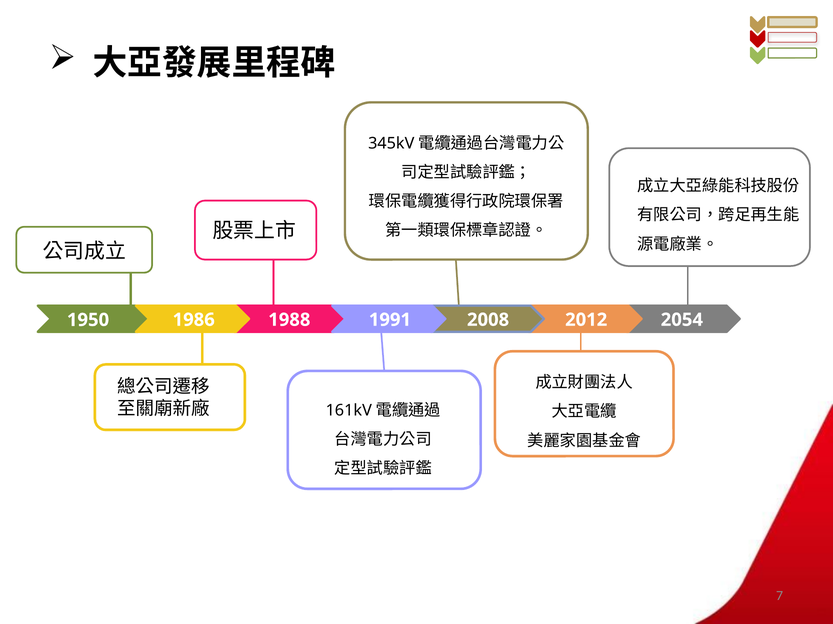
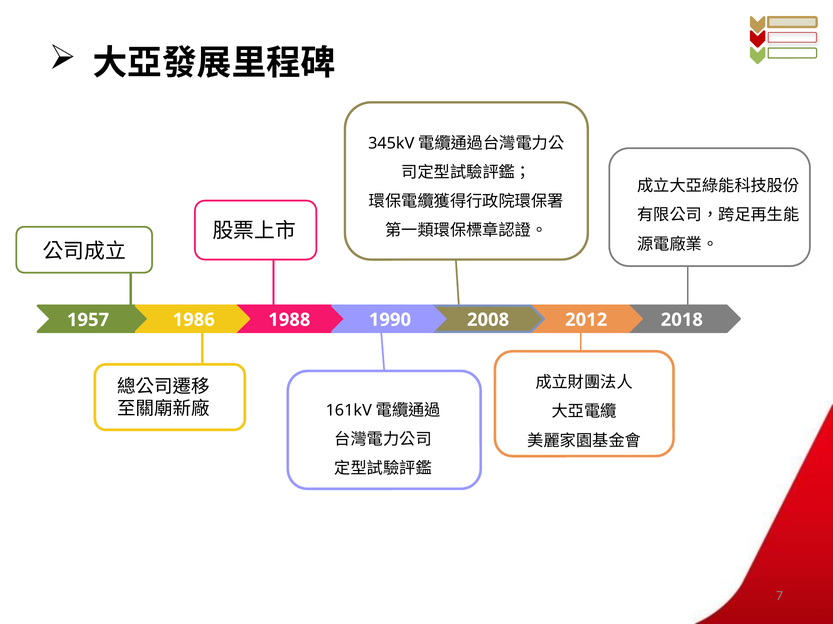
1950: 1950 -> 1957
1991: 1991 -> 1990
2054: 2054 -> 2018
